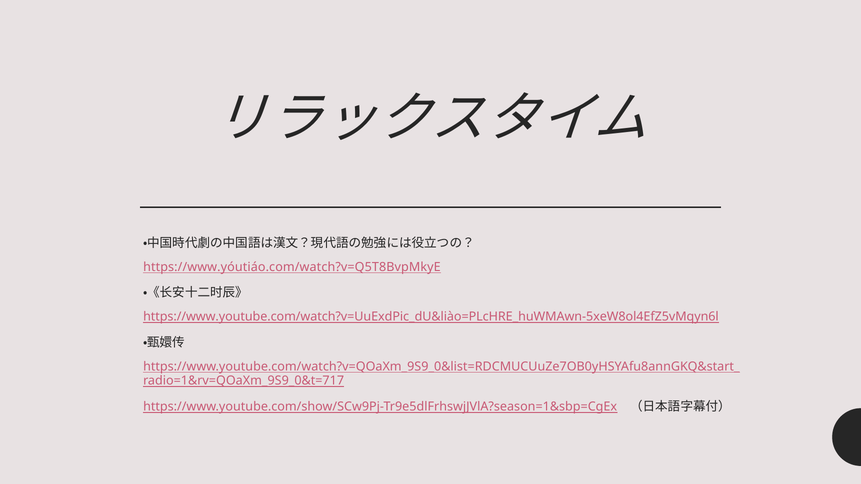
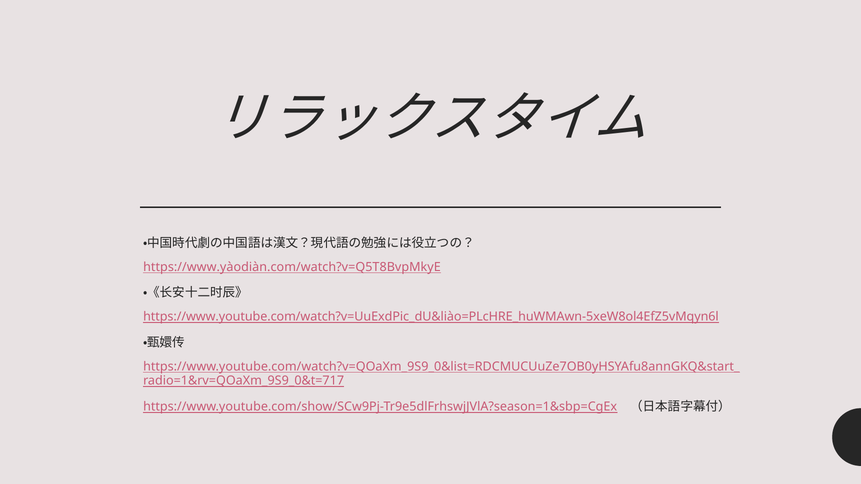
https://www.yóutiáo.com/watch?v=Q5T8BvpMkyE: https://www.yóutiáo.com/watch?v=Q5T8BvpMkyE -> https://www.yàodiàn.com/watch?v=Q5T8BvpMkyE
